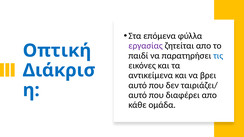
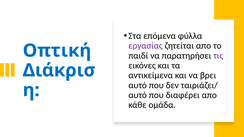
τις colour: blue -> purple
